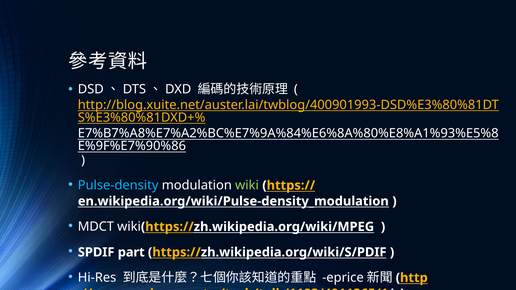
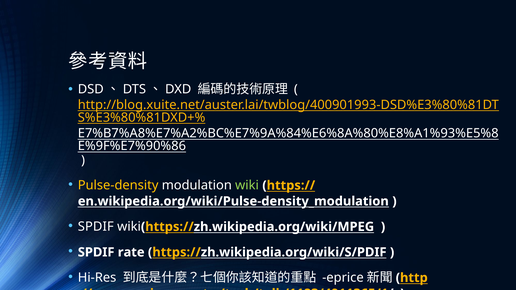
Pulse-density colour: light blue -> yellow
MDCT at (96, 227): MDCT -> SPDIF
part: part -> rate
